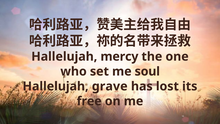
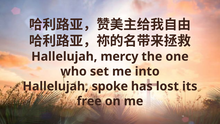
soul: soul -> into
grave: grave -> spoke
